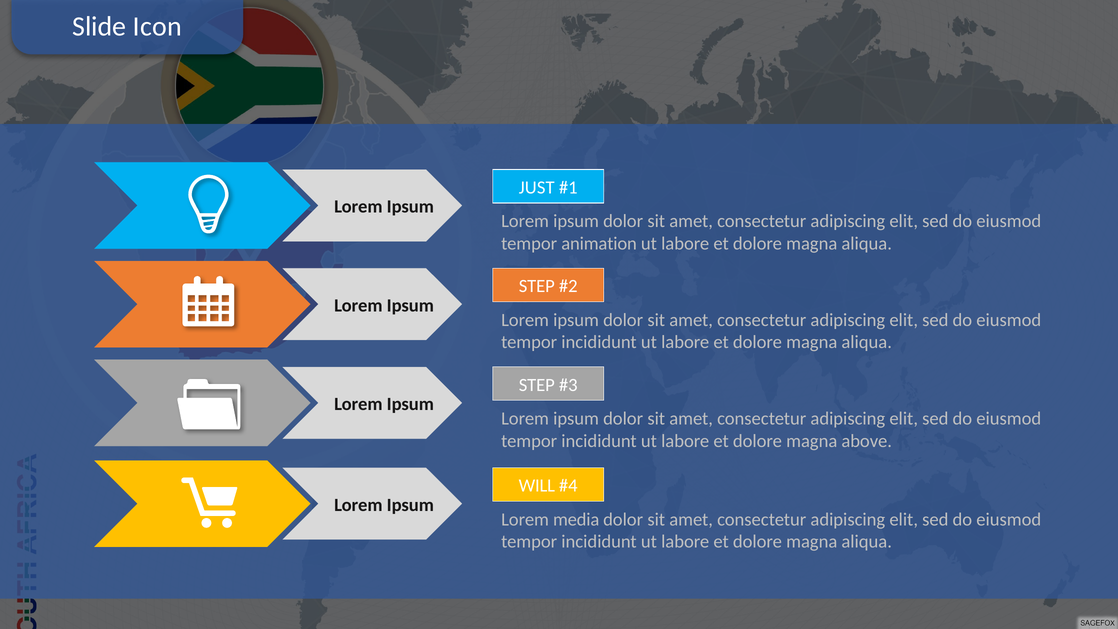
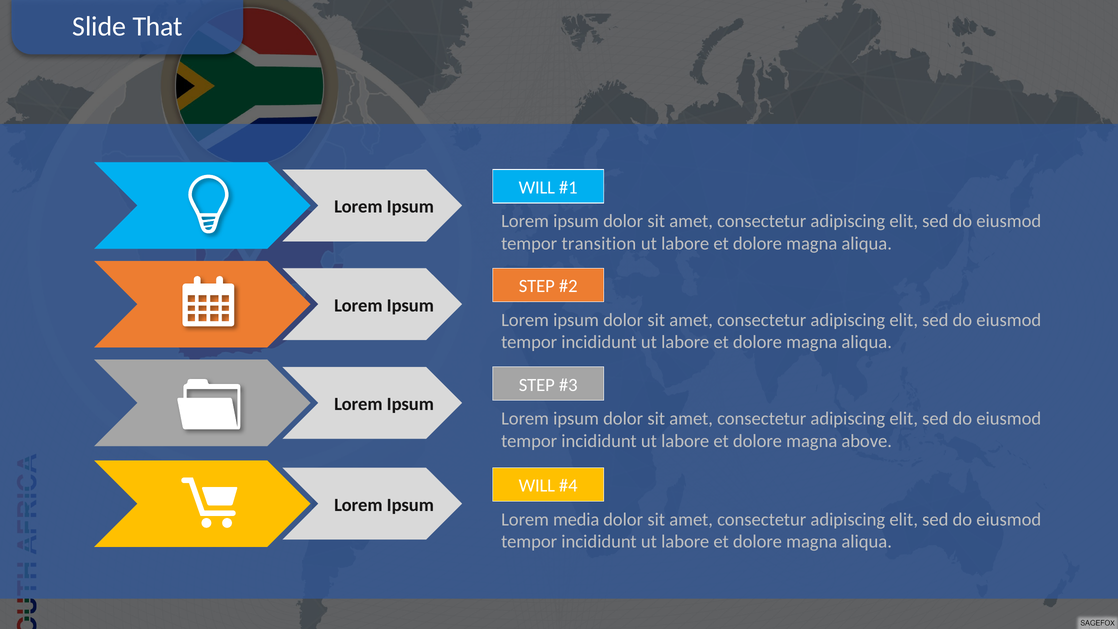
Icon: Icon -> That
JUST at (537, 188): JUST -> WILL
animation: animation -> transition
